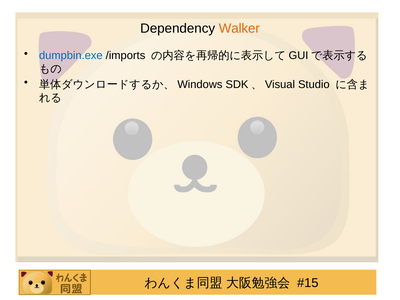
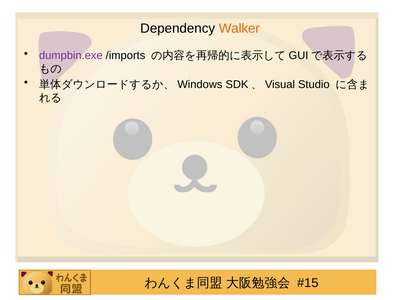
dumpbin.exe colour: blue -> purple
